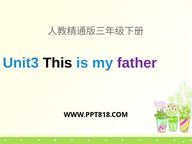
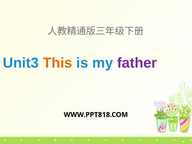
This colour: black -> orange
